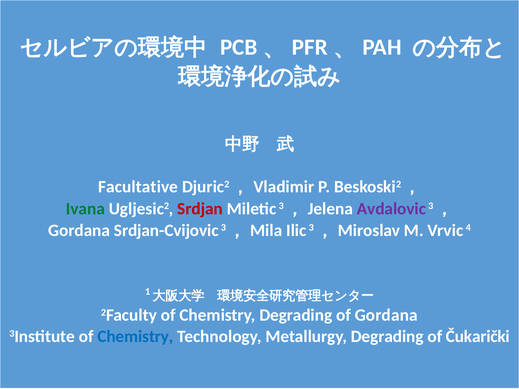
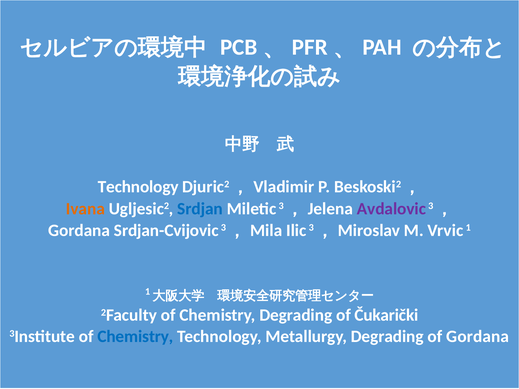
Facultative at (138, 187): Facultative -> Technology
Ivana colour: green -> orange
Srdjan colour: red -> blue
Vrvic 4: 4 -> 1
of Gordana: Gordana -> Čukarički
of Čukarički: Čukarički -> Gordana
